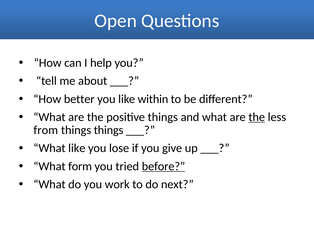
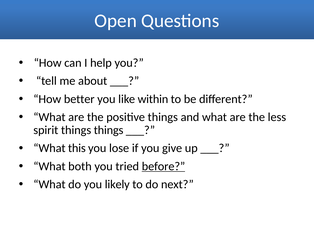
the at (257, 117) underline: present -> none
from: from -> spirit
What like: like -> this
form: form -> both
work: work -> likely
